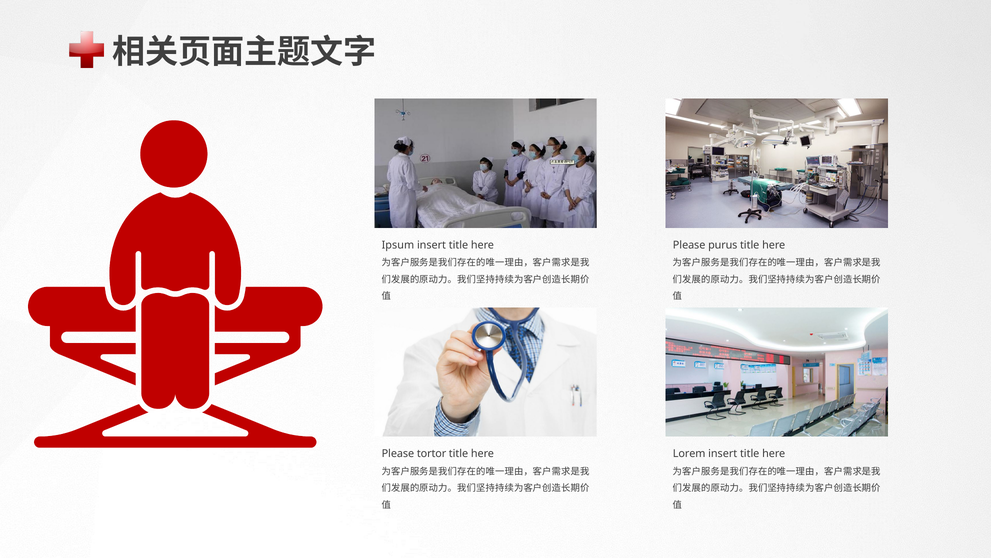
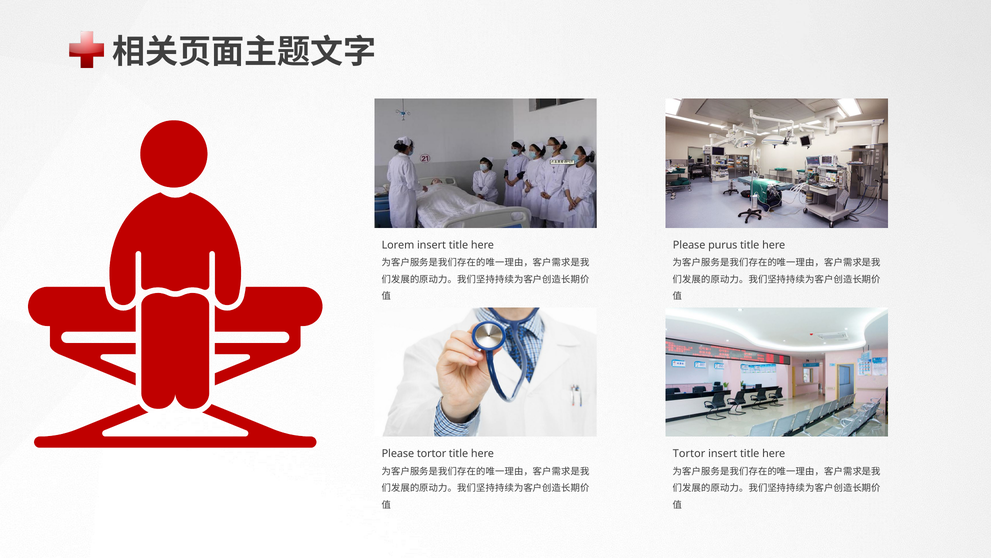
Ipsum: Ipsum -> Lorem
Lorem at (689, 453): Lorem -> Tortor
